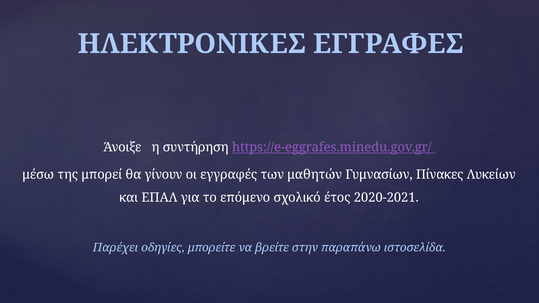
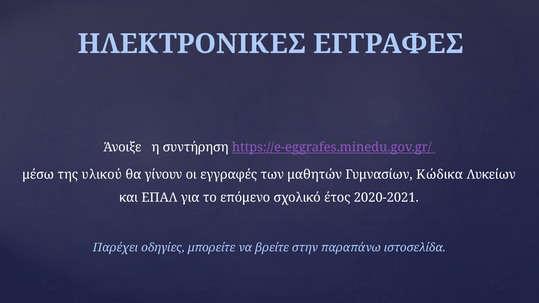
μπορεί: μπορεί -> υλικού
Πίνακες: Πίνακες -> Κώδικα
